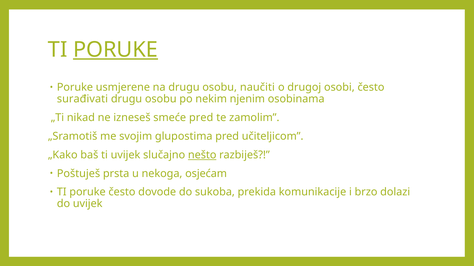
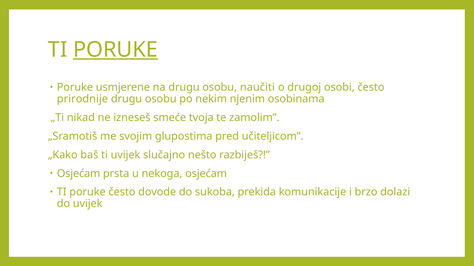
surađivati: surađivati -> prirodnije
smeće pred: pred -> tvoja
nešto underline: present -> none
Poštuješ at (79, 174): Poštuješ -> Osjećam
